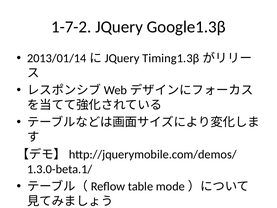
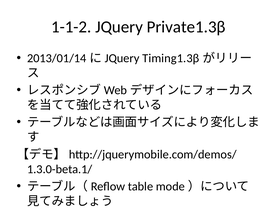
1-7-2: 1-7-2 -> 1-1-2
Google1.3β: Google1.3β -> Private1.3β
